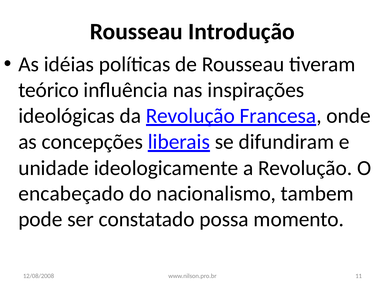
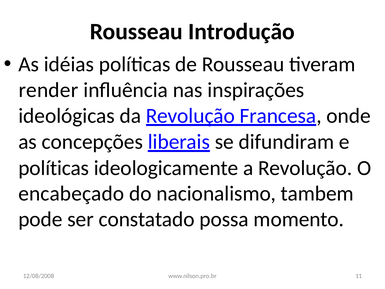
teórico: teórico -> render
unidade at (54, 168): unidade -> políticas
